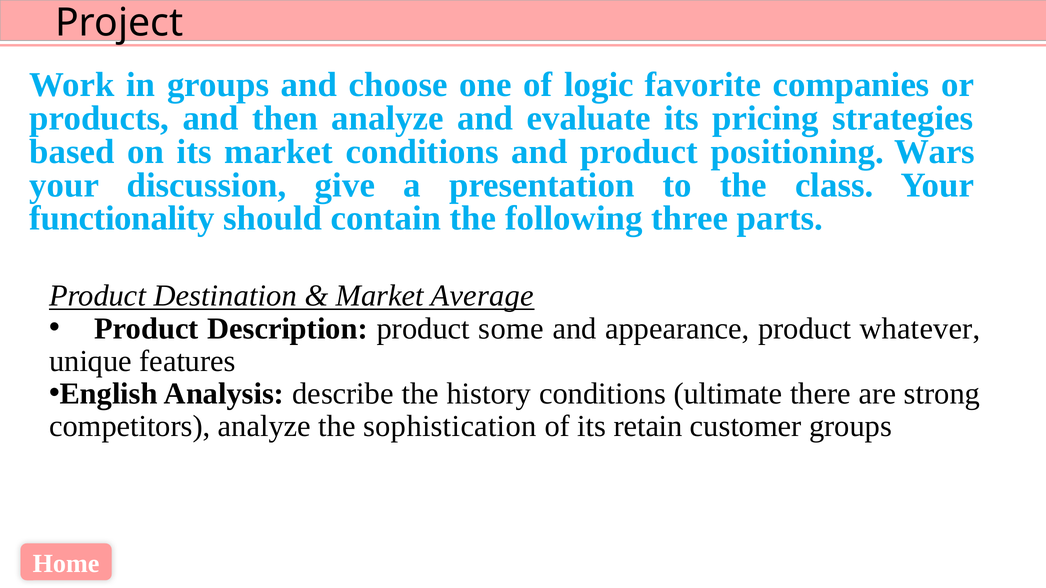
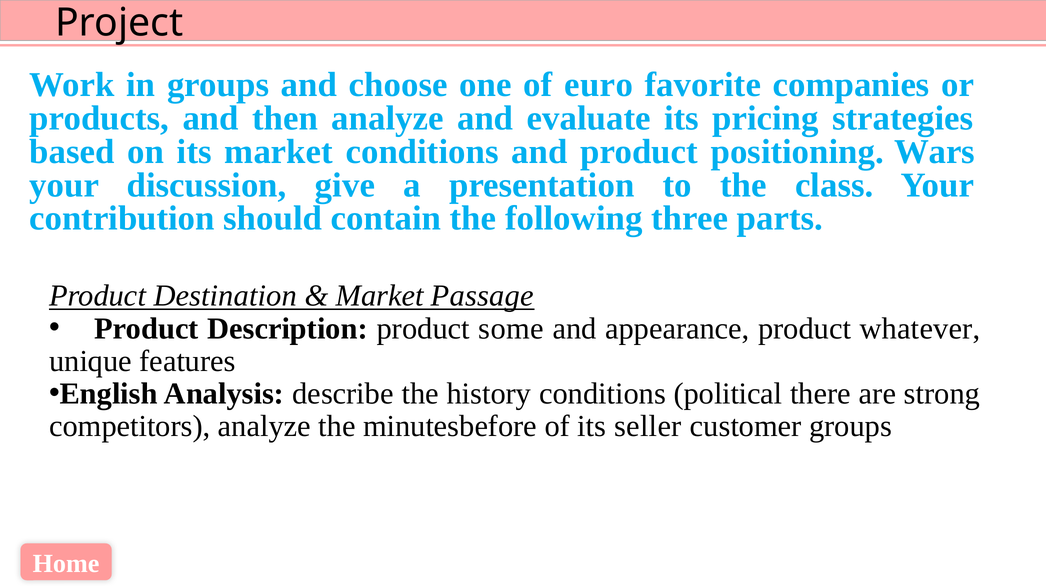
logic: logic -> euro
functionality: functionality -> contribution
Average: Average -> Passage
ultimate: ultimate -> political
sophistication: sophistication -> minutesbefore
retain: retain -> seller
